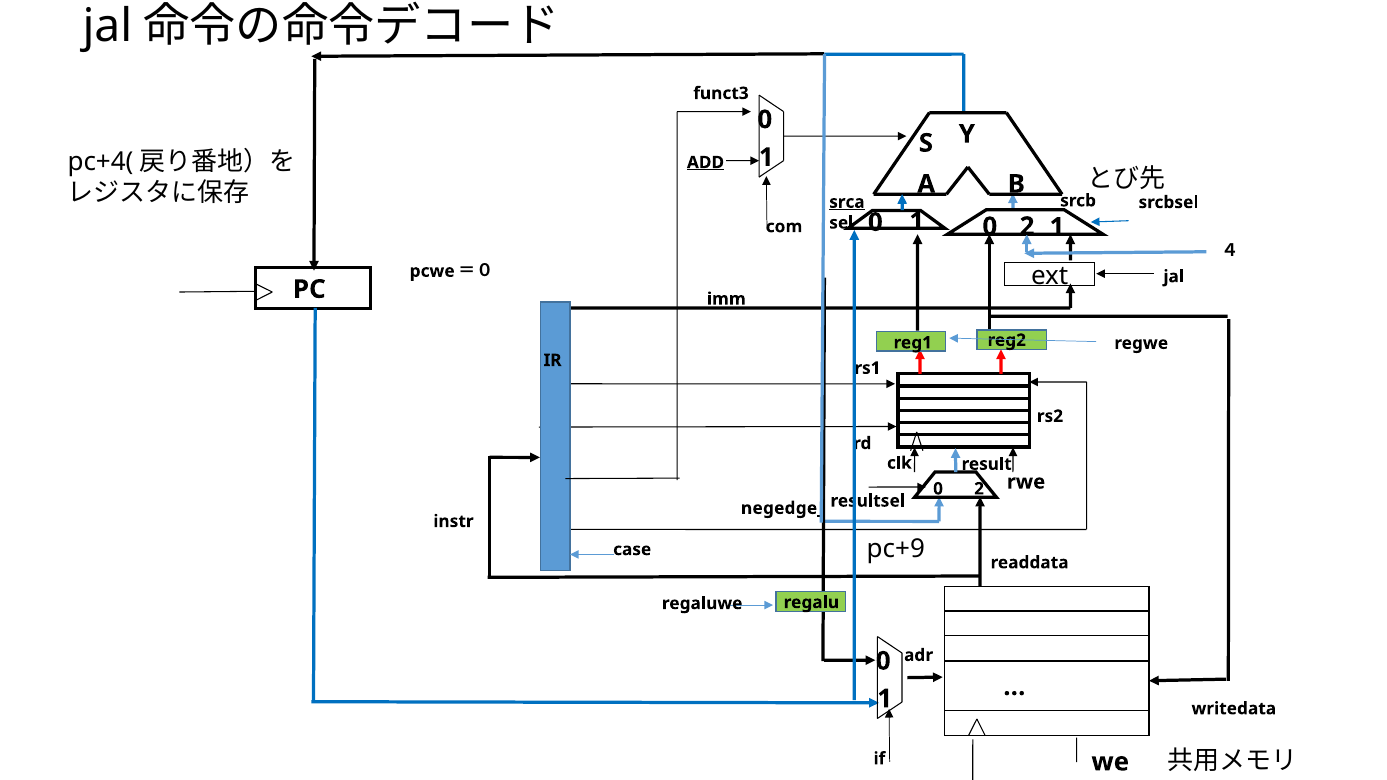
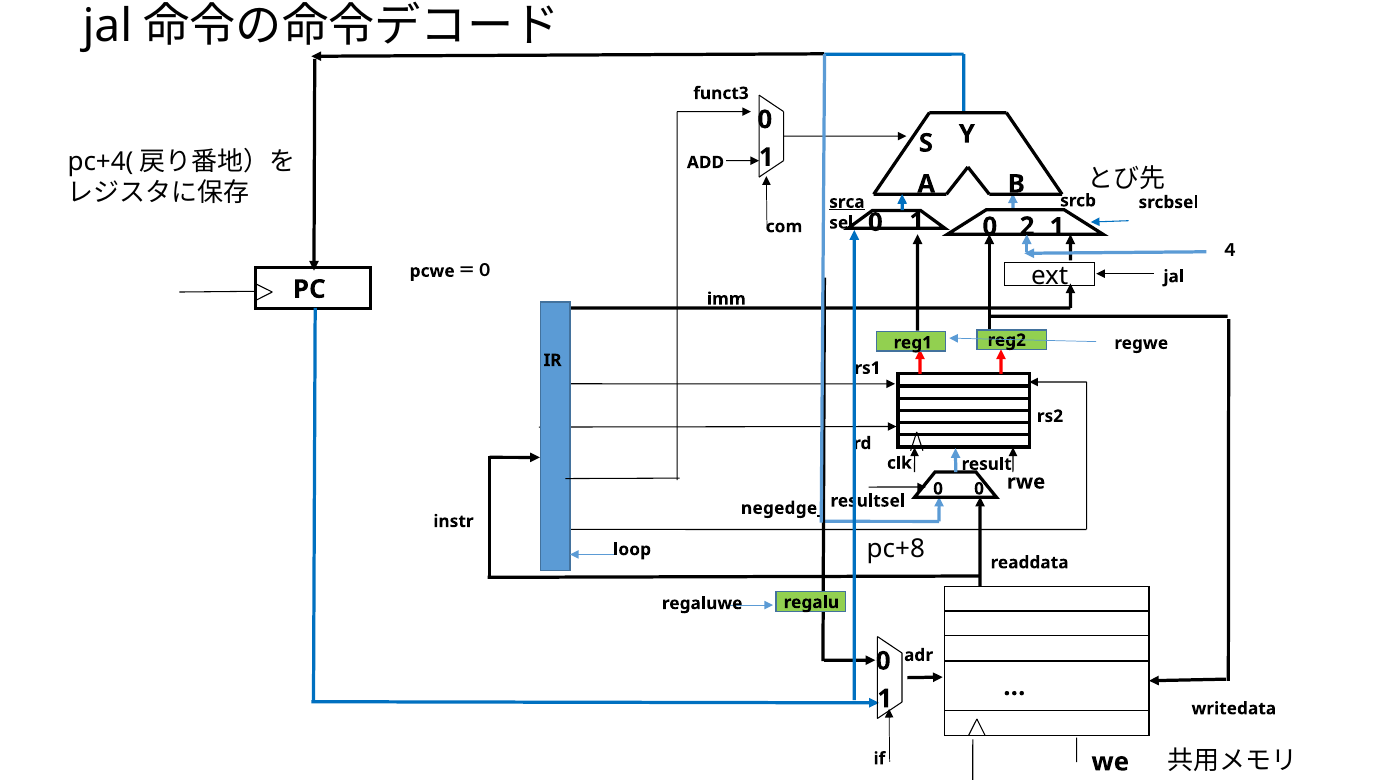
ADD underline: present -> none
0 2: 2 -> 0
pc+9: pc+9 -> pc+8
case: case -> loop
